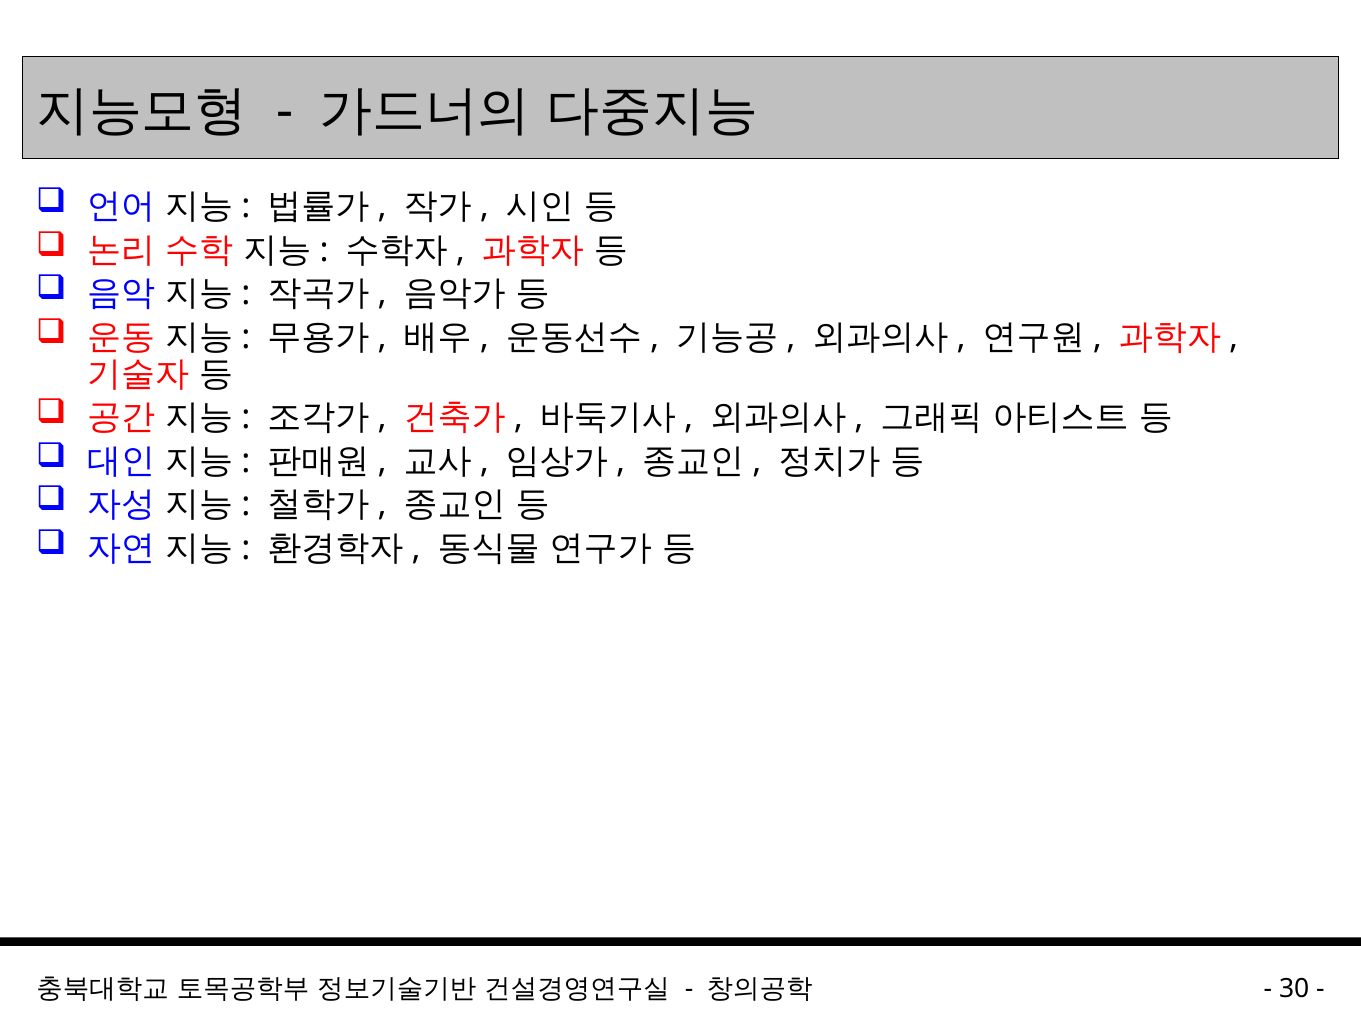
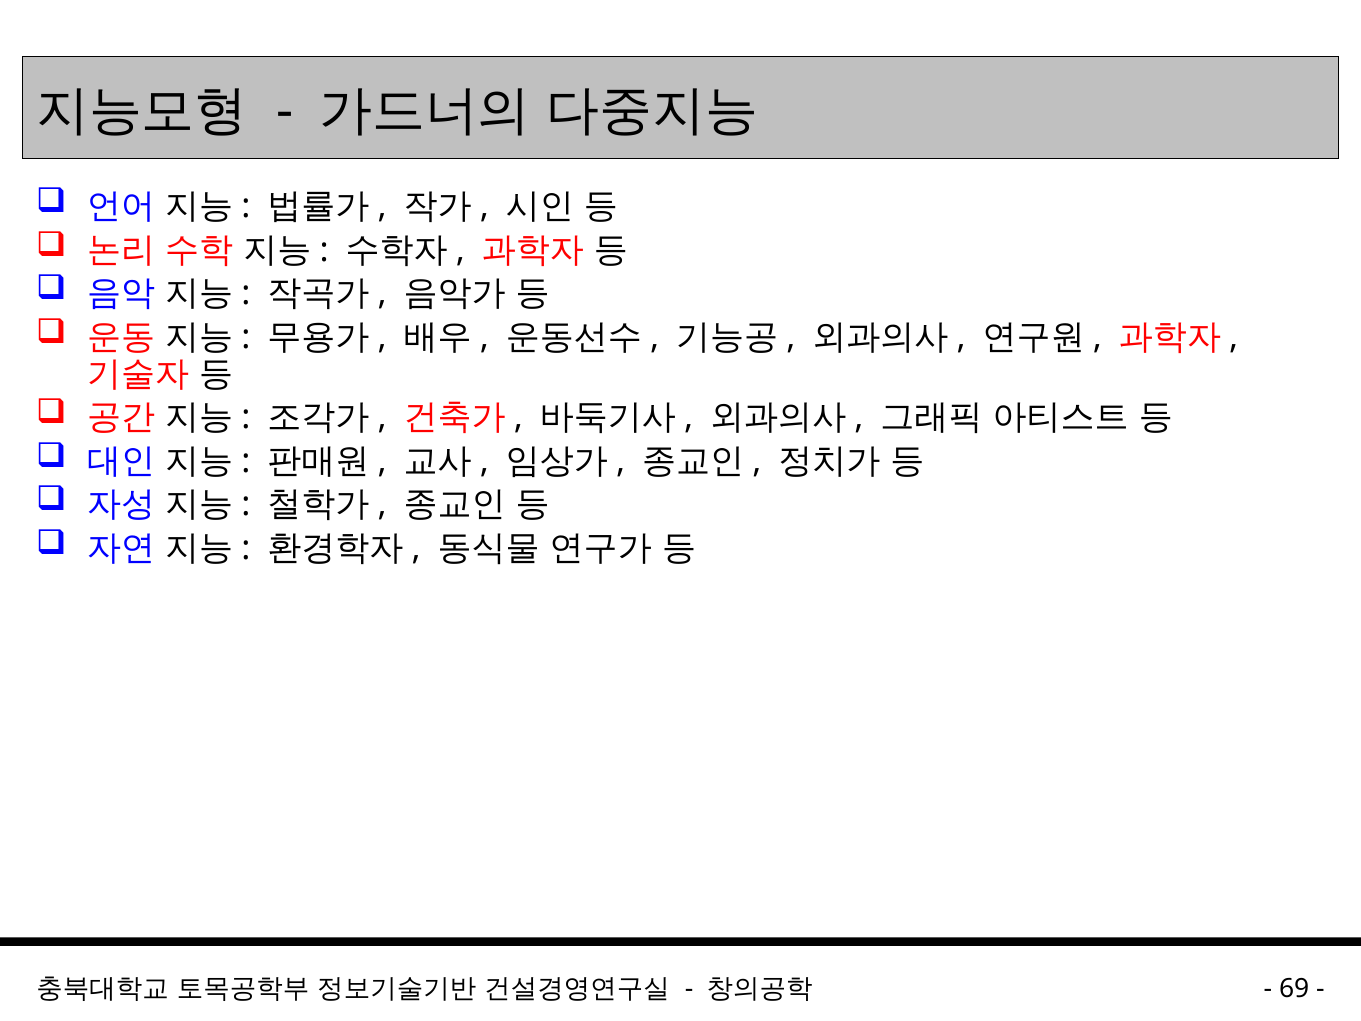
30: 30 -> 69
